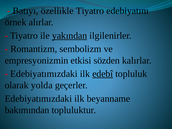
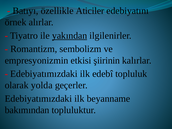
özellikle Tiyatro: Tiyatro -> Aticiler
sözden: sözden -> şiirinin
edebî underline: present -> none
